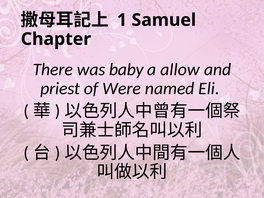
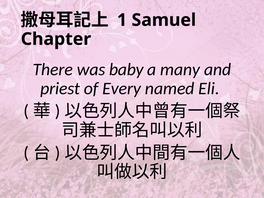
allow: allow -> many
Were: Were -> Every
